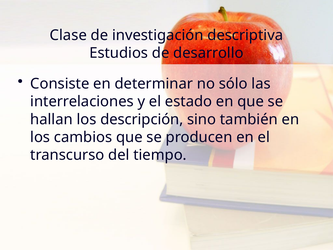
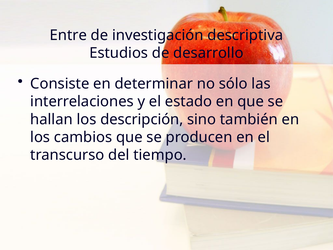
Clase: Clase -> Entre
